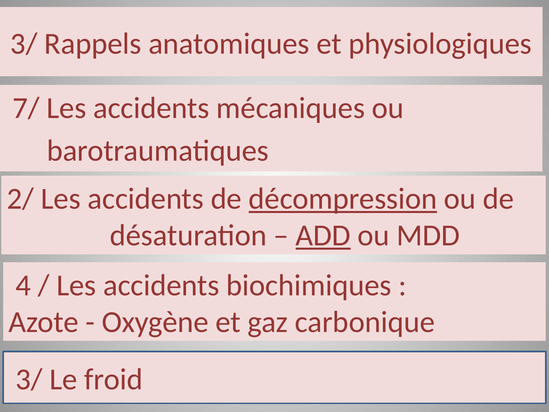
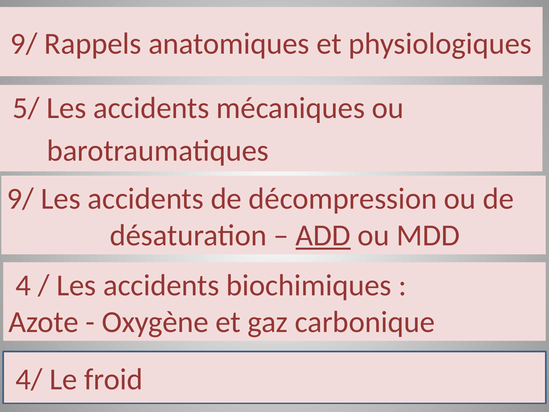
3/ at (24, 44): 3/ -> 9/
7/: 7/ -> 5/
2/ at (20, 199): 2/ -> 9/
décompression underline: present -> none
3/ at (29, 379): 3/ -> 4/
